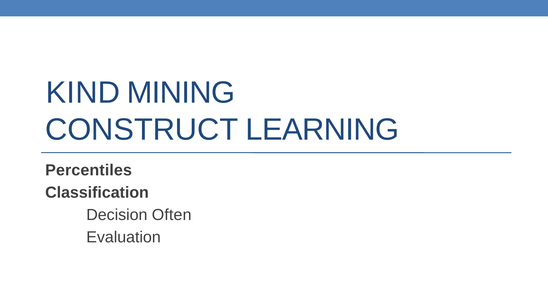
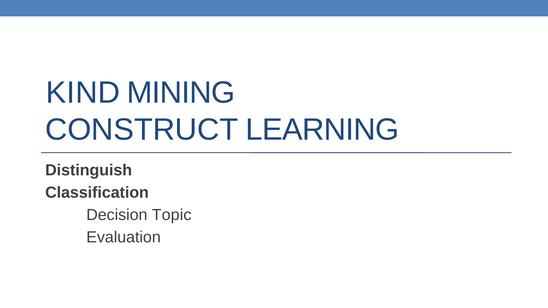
Percentiles: Percentiles -> Distinguish
Often: Often -> Topic
